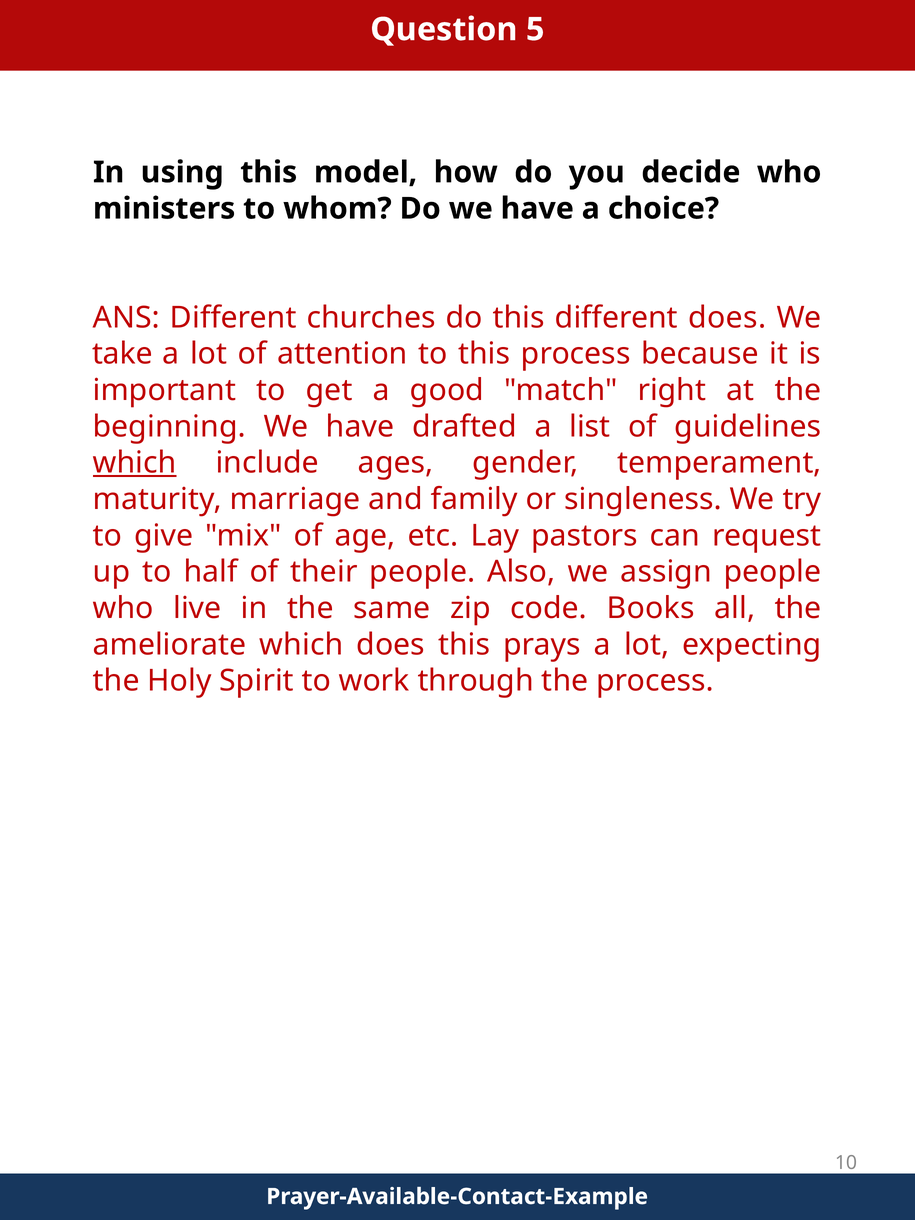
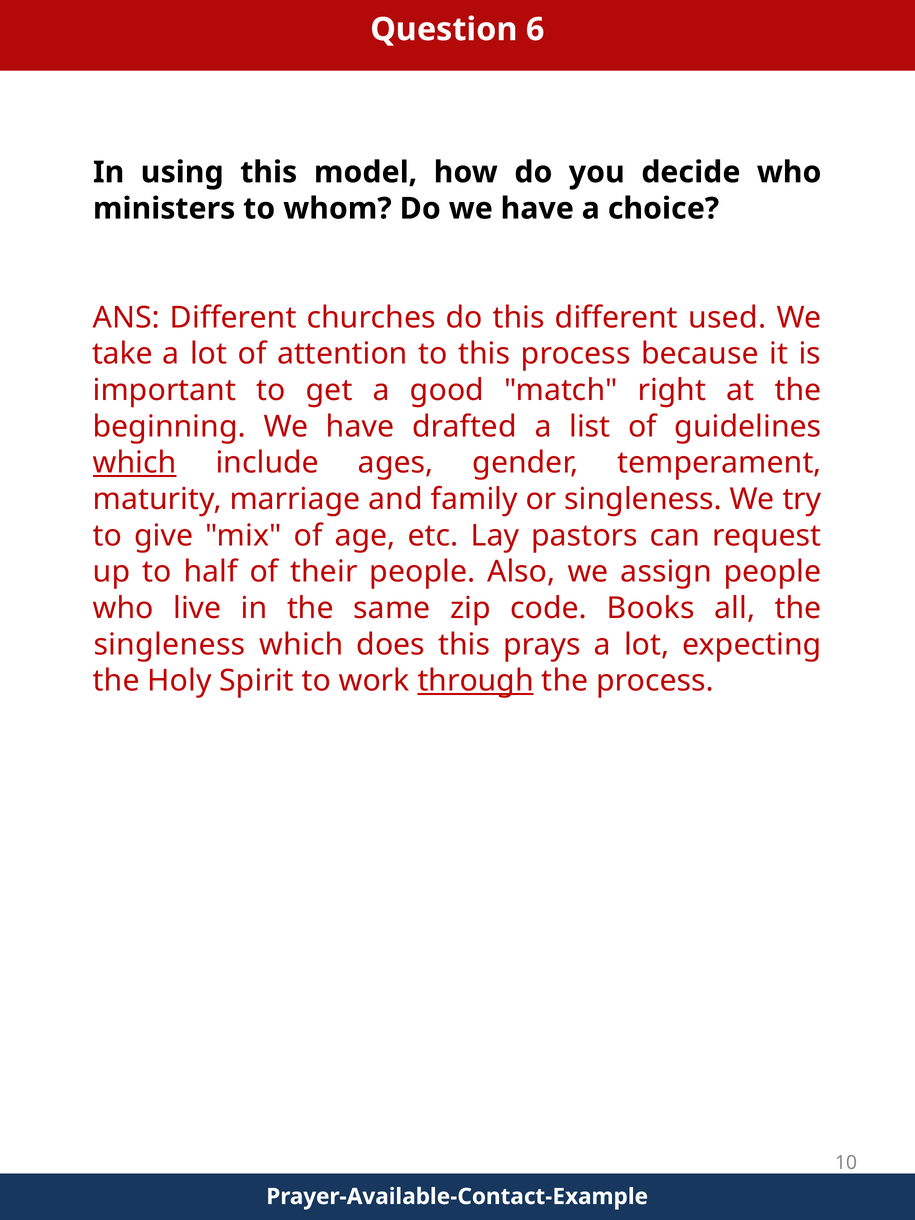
5: 5 -> 6
different does: does -> used
ameliorate at (170, 645): ameliorate -> singleness
through underline: none -> present
